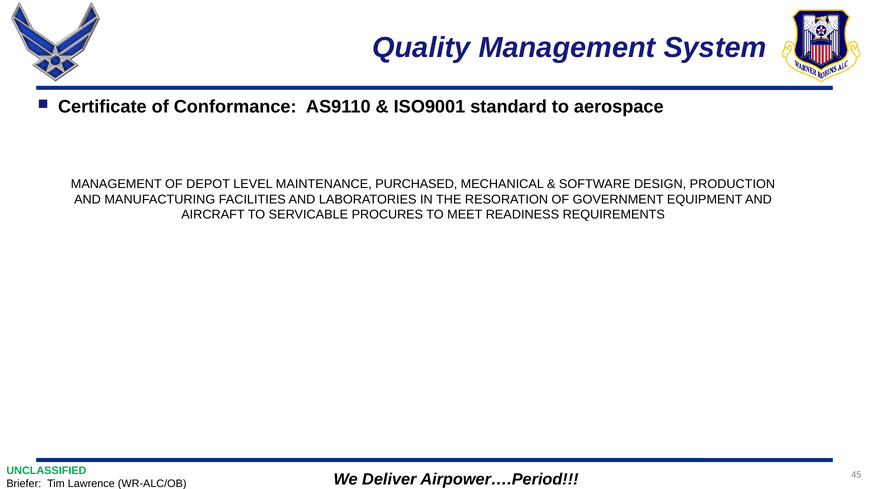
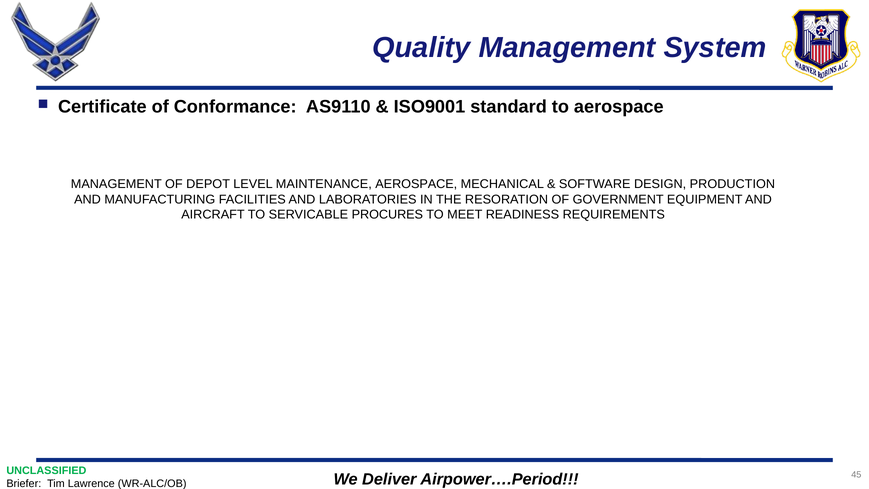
MAINTENANCE PURCHASED: PURCHASED -> AEROSPACE
